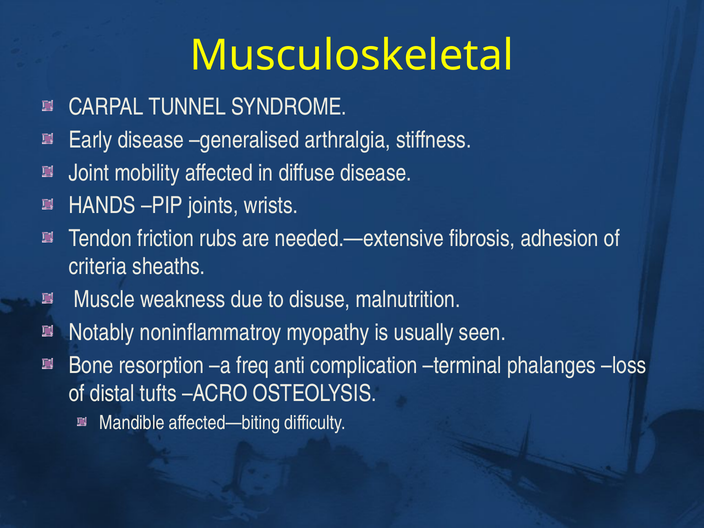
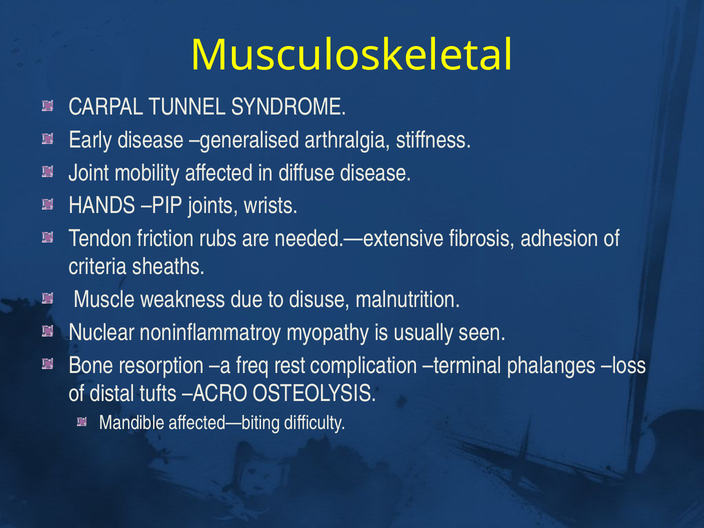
Notably: Notably -> Nuclear
anti: anti -> rest
